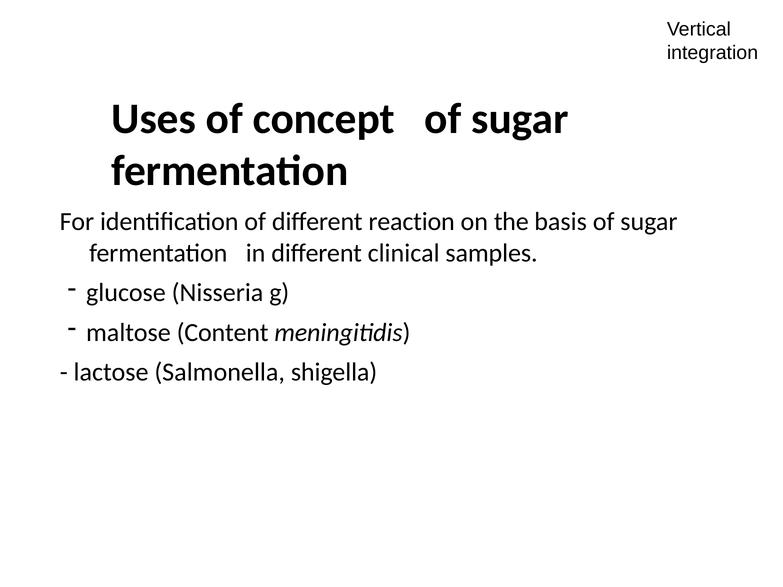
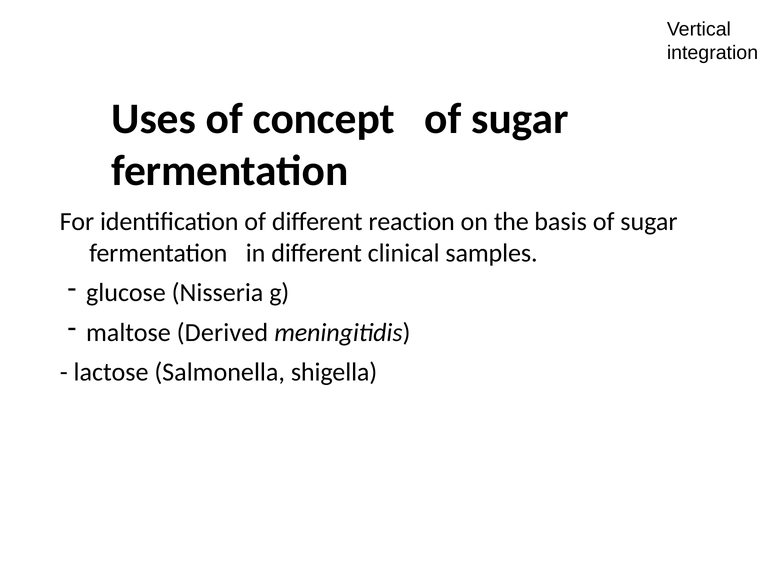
Content: Content -> Derived
